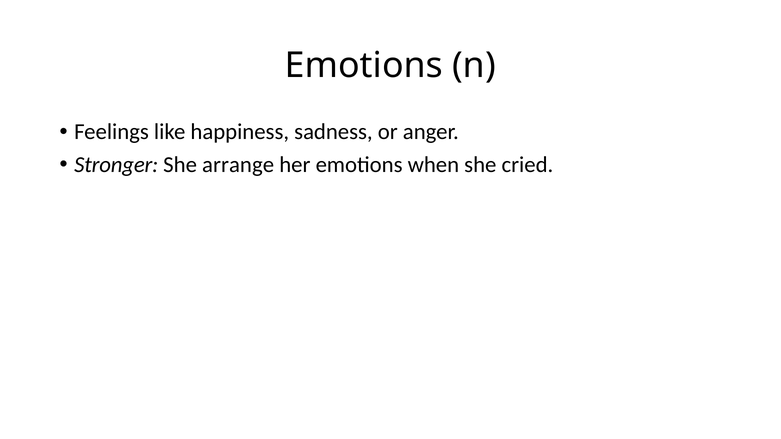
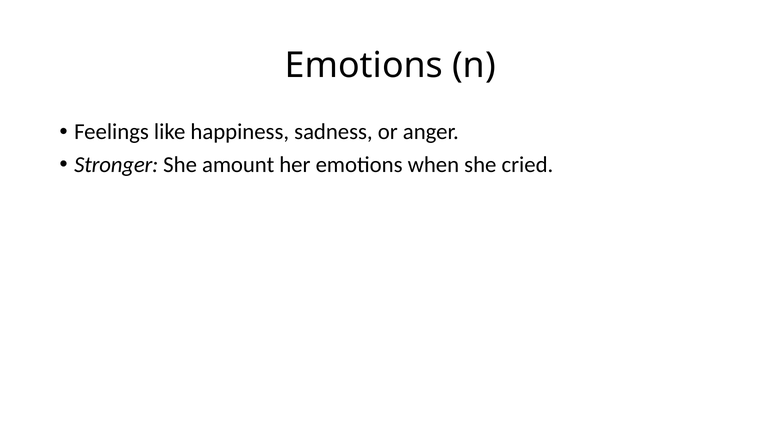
arrange: arrange -> amount
